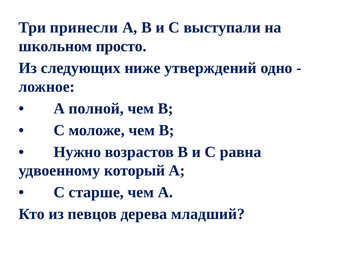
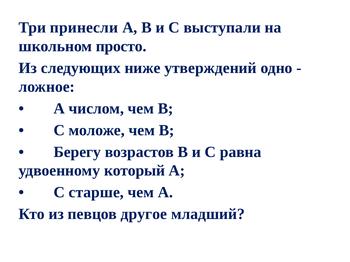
полной: полной -> числом
Нужно: Нужно -> Берегу
дерева: дерева -> другое
